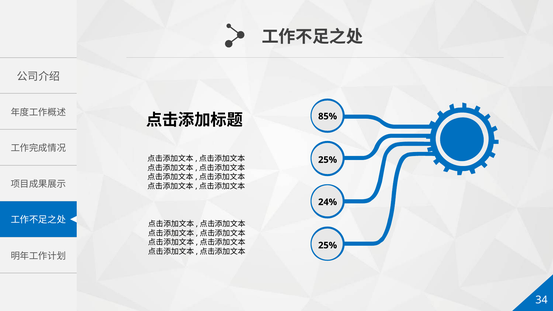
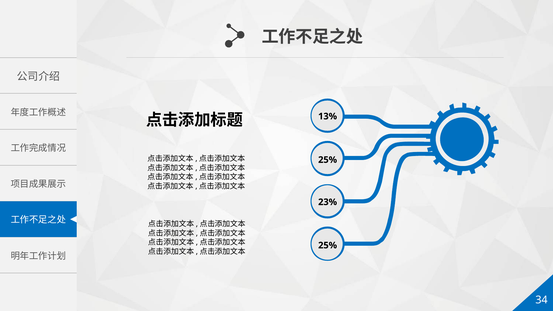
85%: 85% -> 13%
24%: 24% -> 23%
